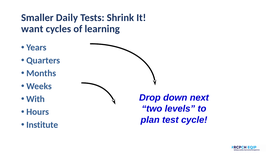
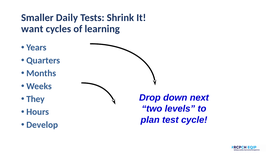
With: With -> They
Institute: Institute -> Develop
